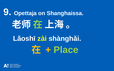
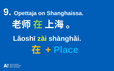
Place colour: light green -> light blue
